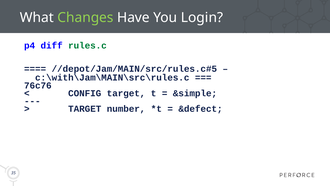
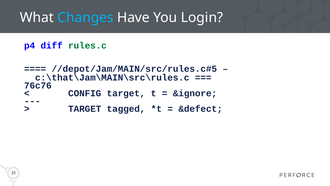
Changes colour: light green -> light blue
c:\with\Jam\MAIN\src\rules.c: c:\with\Jam\MAIN\src\rules.c -> c:\that\Jam\MAIN\src\rules.c
&simple: &simple -> &ignore
number: number -> tagged
